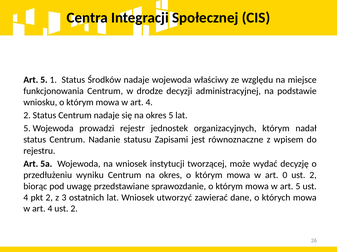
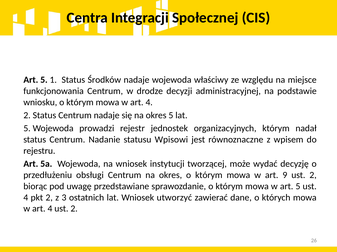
Zapisami: Zapisami -> Wpisowi
wyniku: wyniku -> obsługi
0: 0 -> 9
